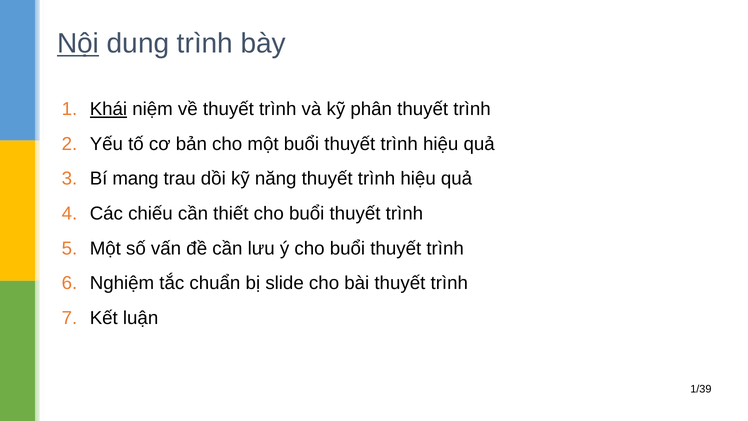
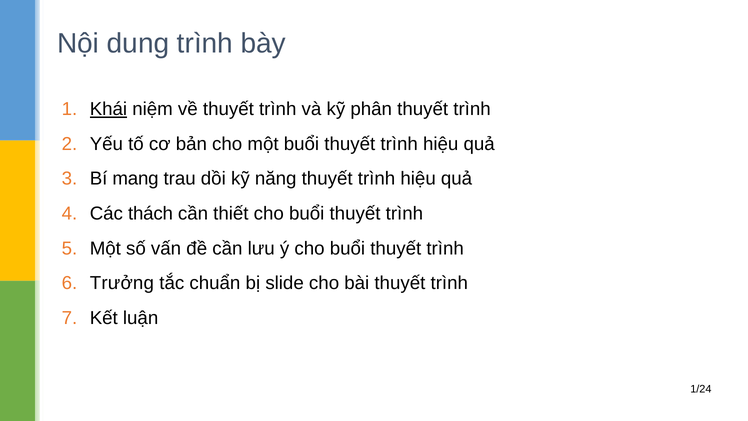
Nội underline: present -> none
chiếu: chiếu -> thách
Nghiệm: Nghiệm -> Trưởng
1/39: 1/39 -> 1/24
